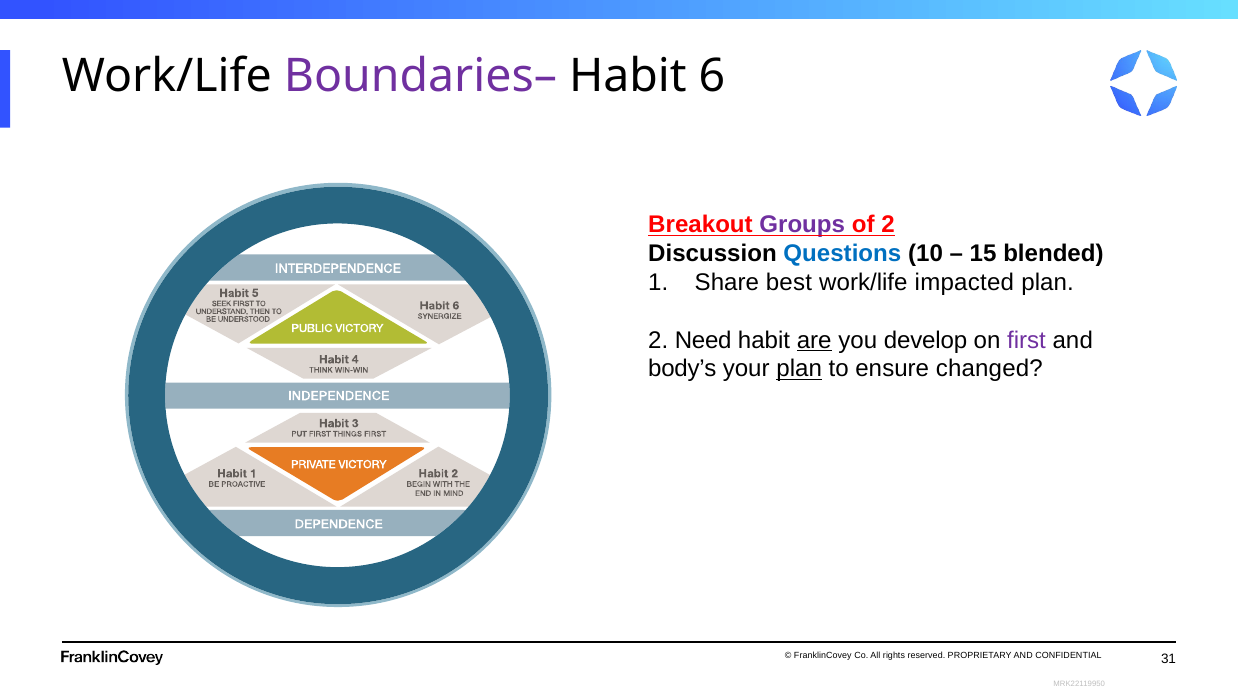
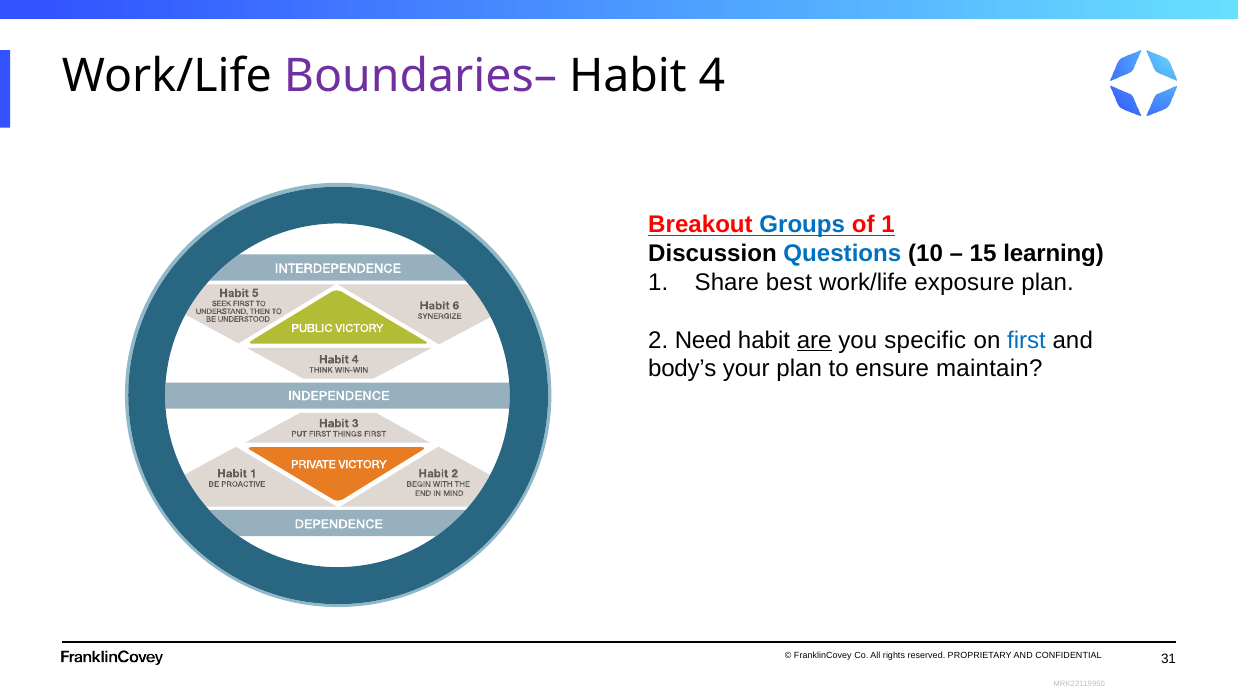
6: 6 -> 4
Groups colour: purple -> blue
of 2: 2 -> 1
blended: blended -> learning
impacted: impacted -> exposure
develop: develop -> specific
first colour: purple -> blue
plan at (799, 369) underline: present -> none
changed: changed -> maintain
